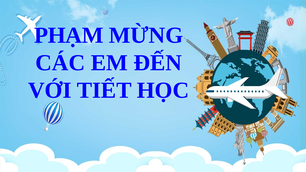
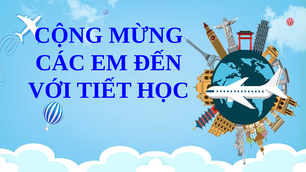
PHẠM: PHẠM -> CỘNG
